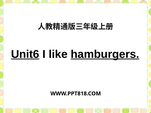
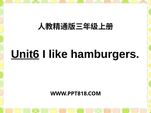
hamburgers underline: present -> none
